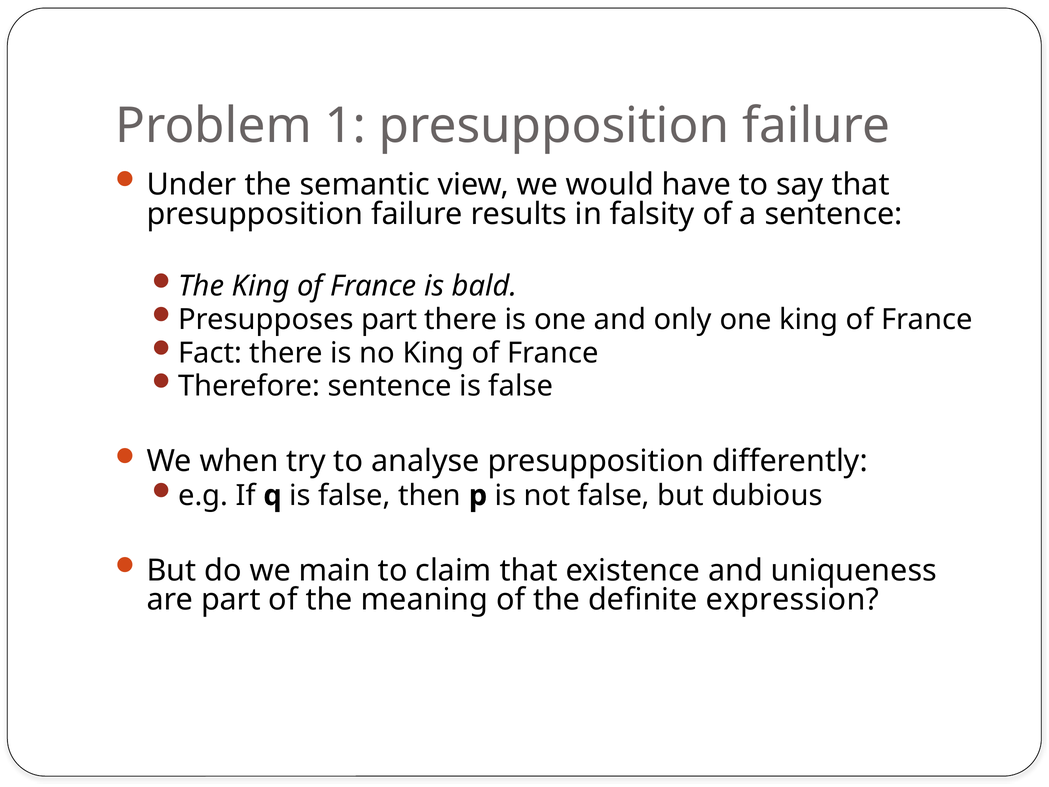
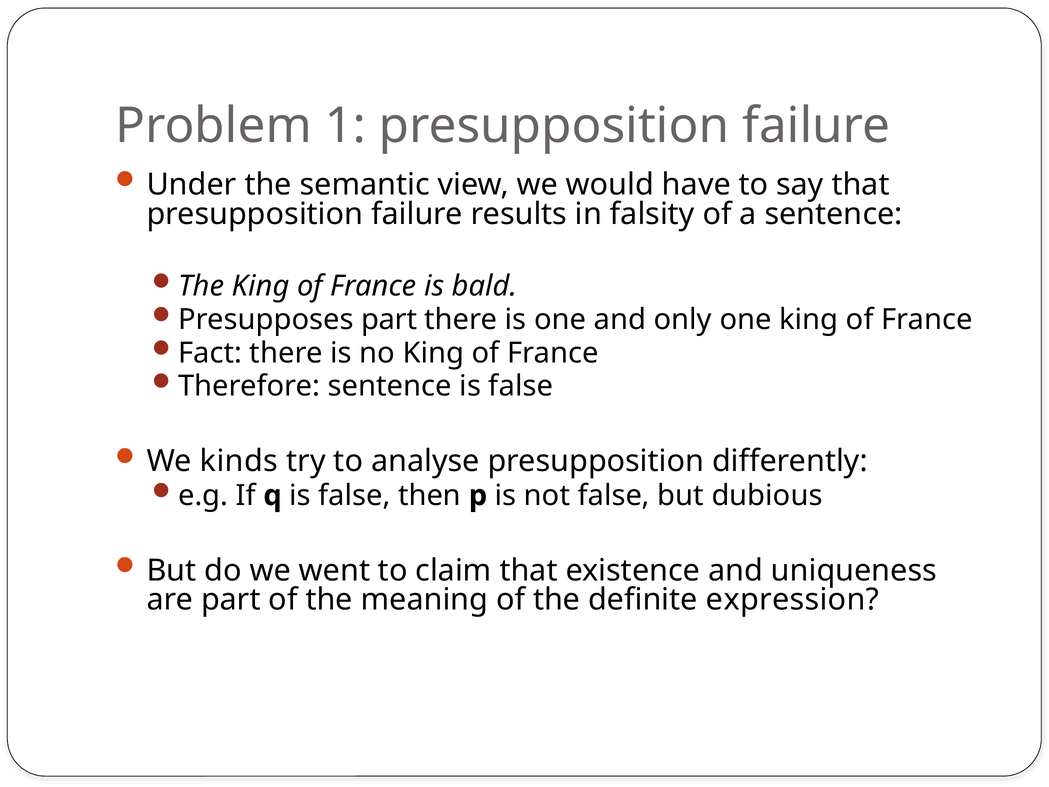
when: when -> kinds
main: main -> went
